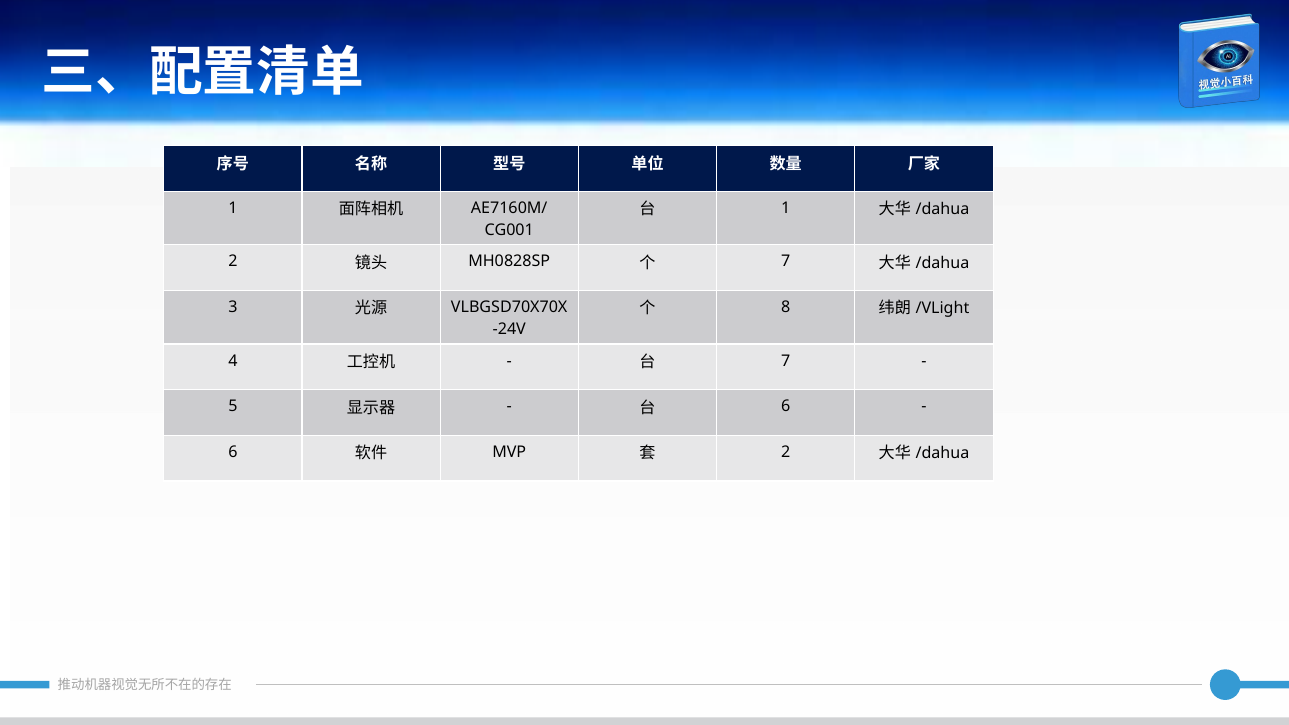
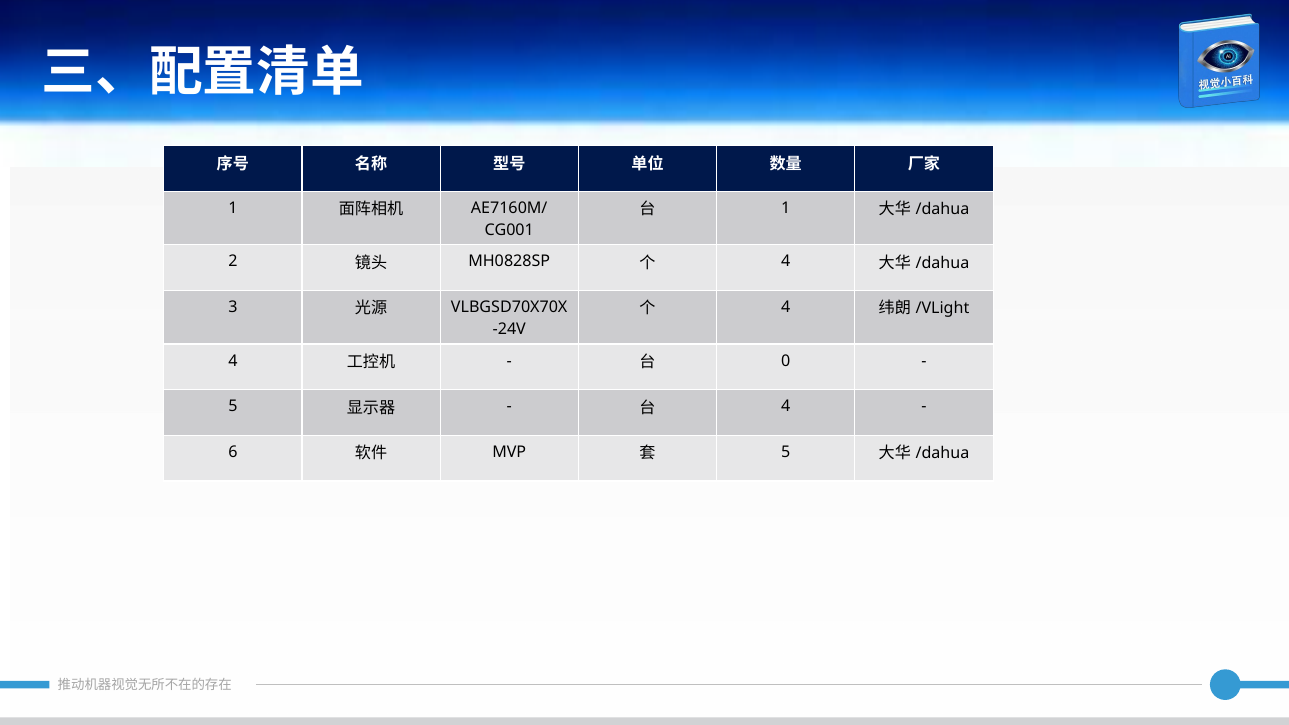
7 at (786, 262): 7 -> 4
8 at (786, 307): 8 -> 4
7 at (786, 361): 7 -> 0
6 at (786, 406): 6 -> 4
2 at (786, 452): 2 -> 5
